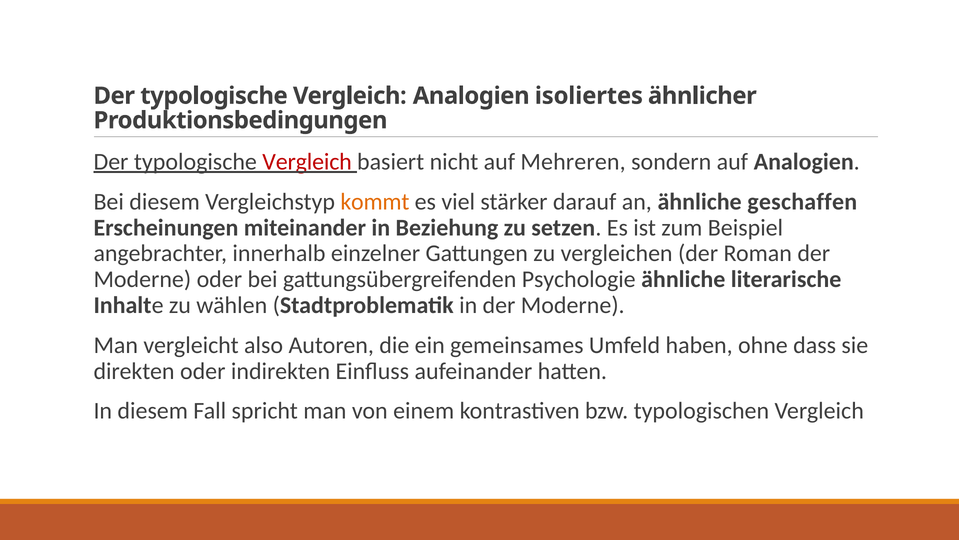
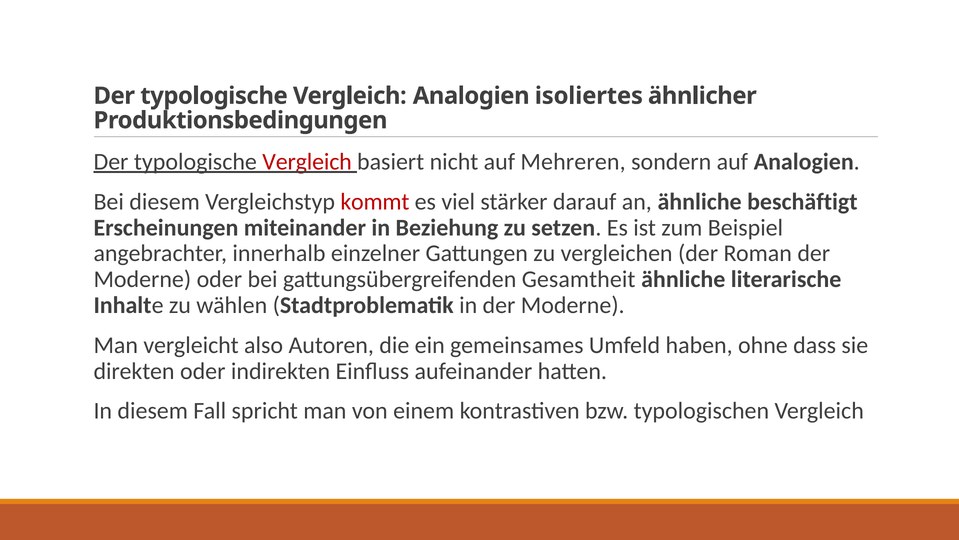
kommt colour: orange -> red
geschaffen: geschaffen -> beschäftigt
Psychologie: Psychologie -> Gesamtheit
